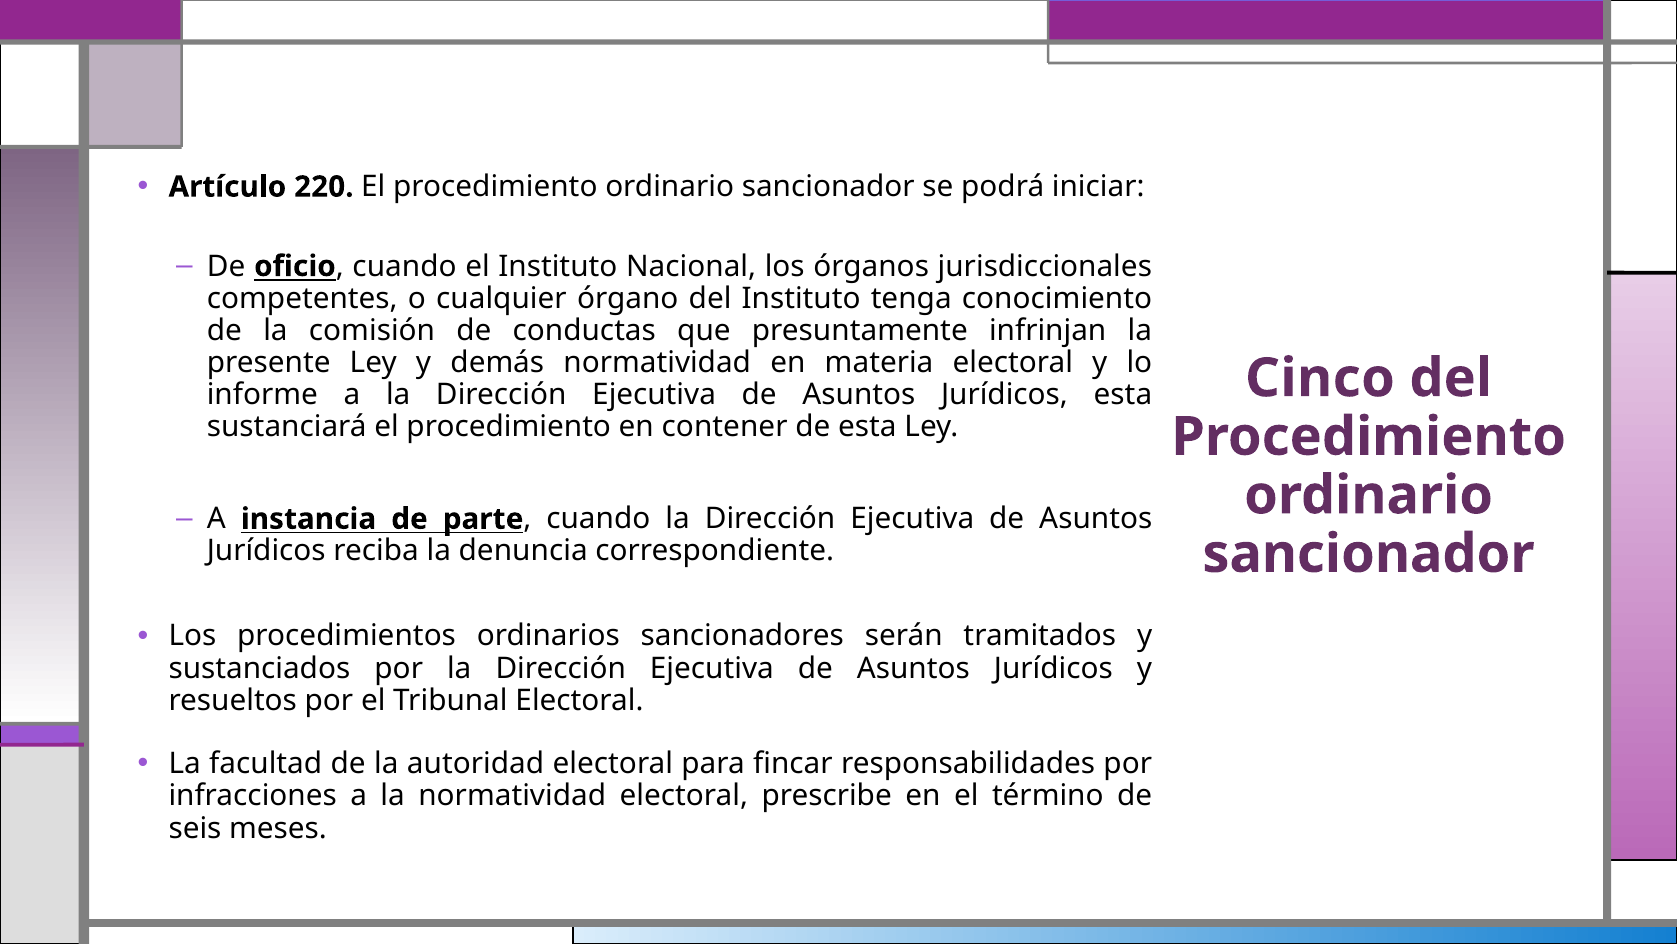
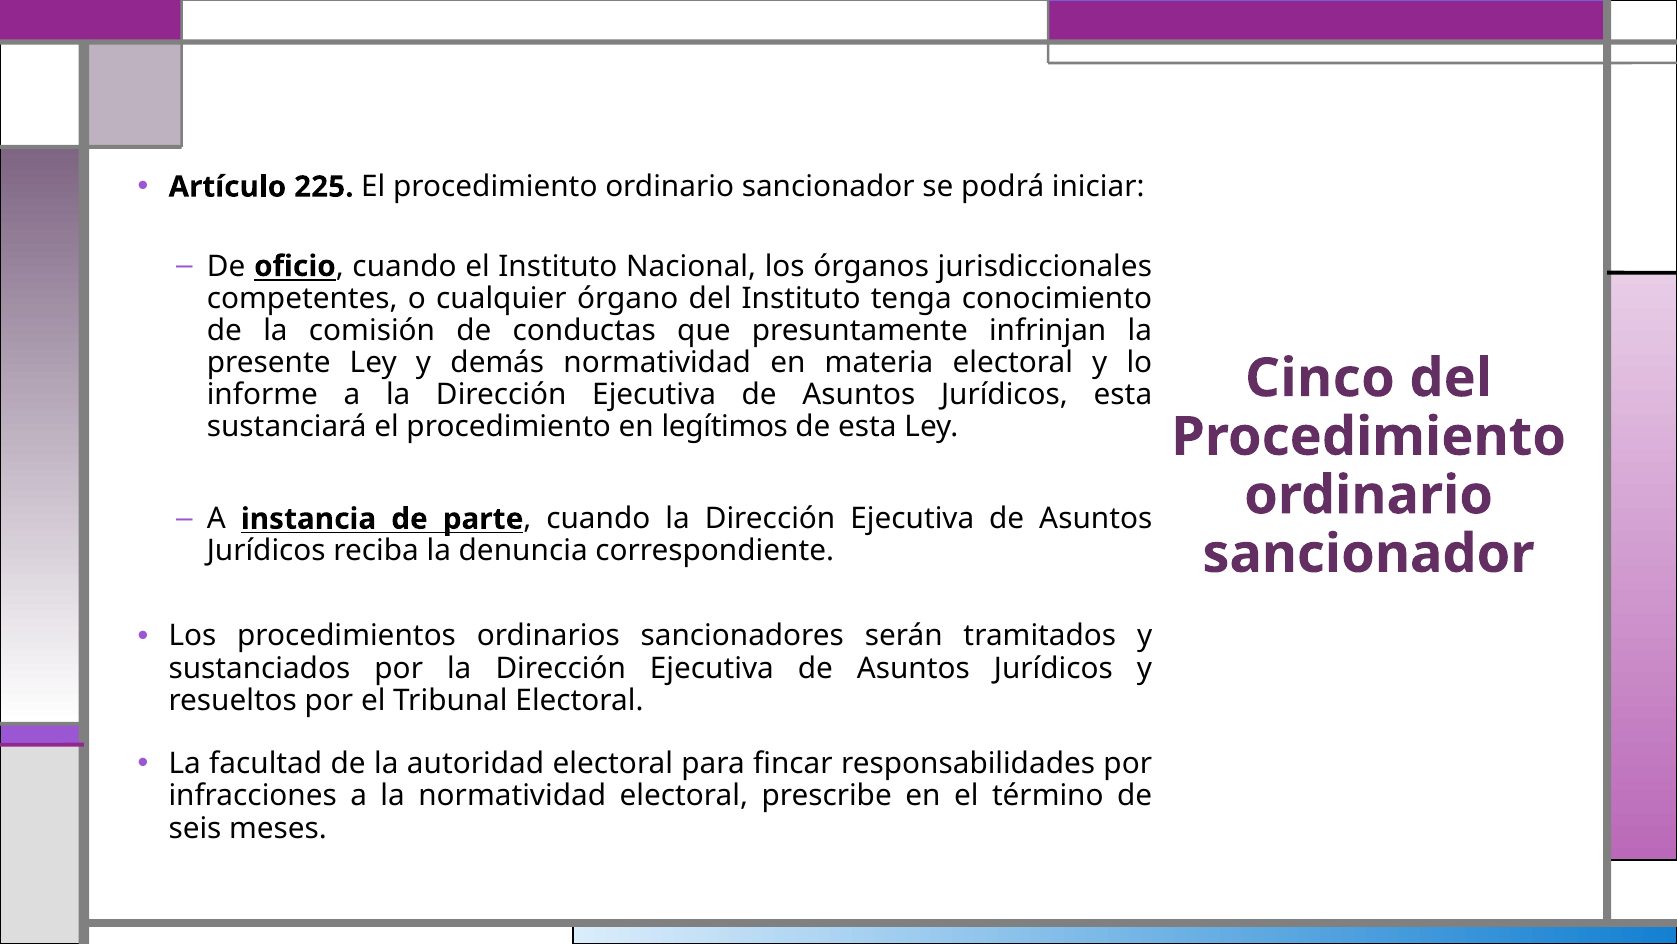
220: 220 -> 225
contener: contener -> legítimos
